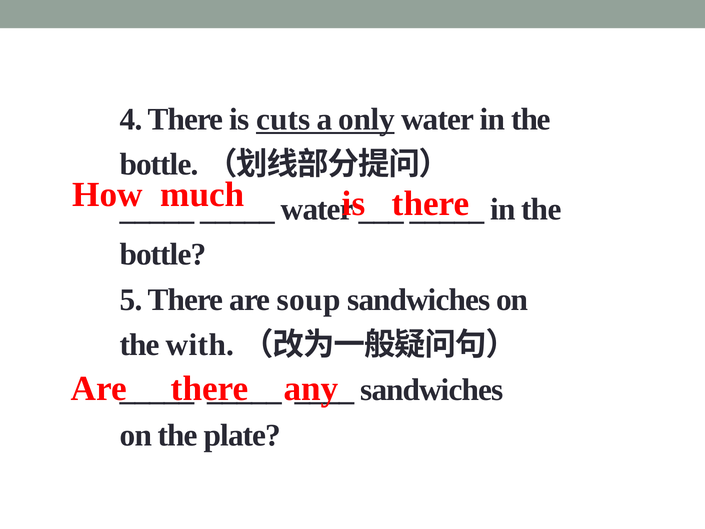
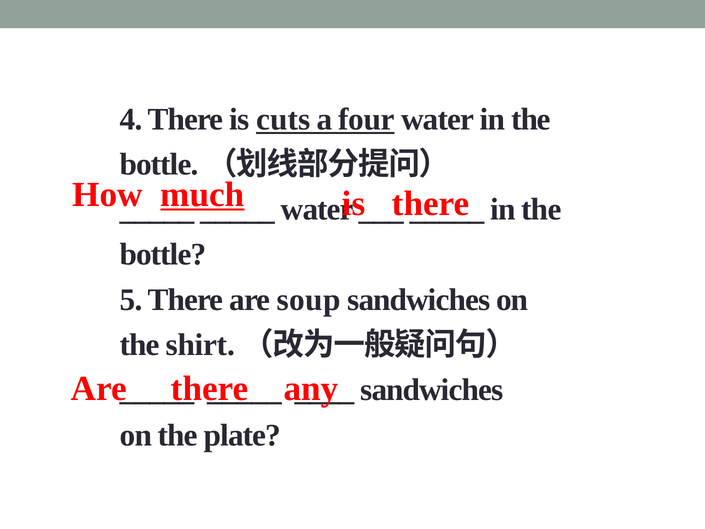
only: only -> four
much underline: none -> present
with: with -> shirt
